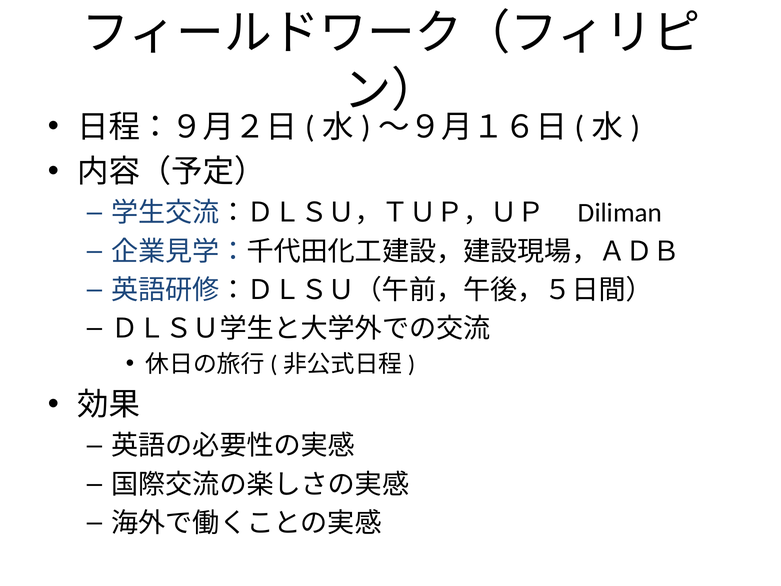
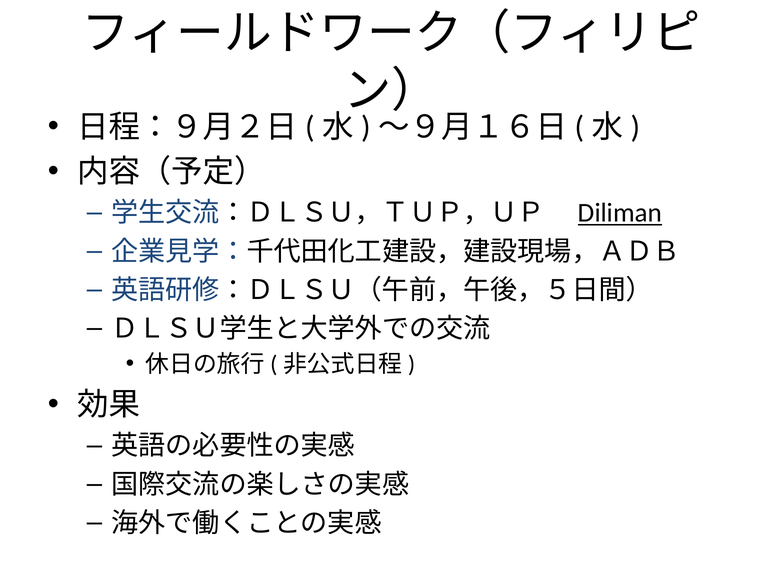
Diliman underline: none -> present
